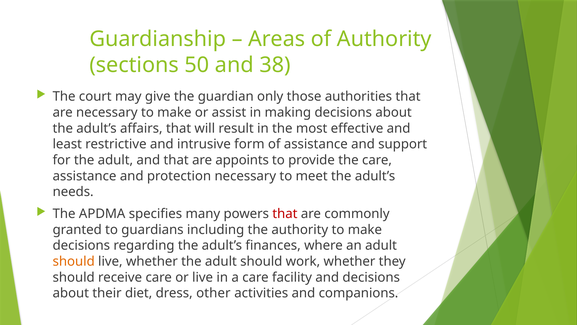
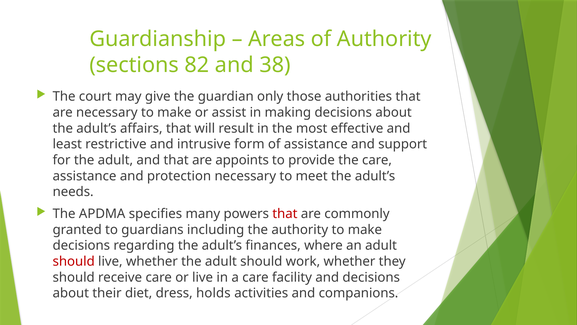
50: 50 -> 82
should at (74, 261) colour: orange -> red
other: other -> holds
